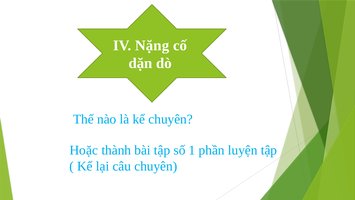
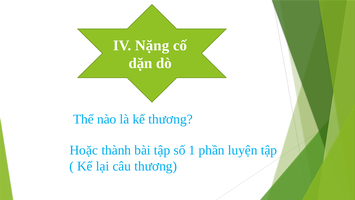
kể chuyên: chuyên -> thương
câu chuyên: chuyên -> thương
